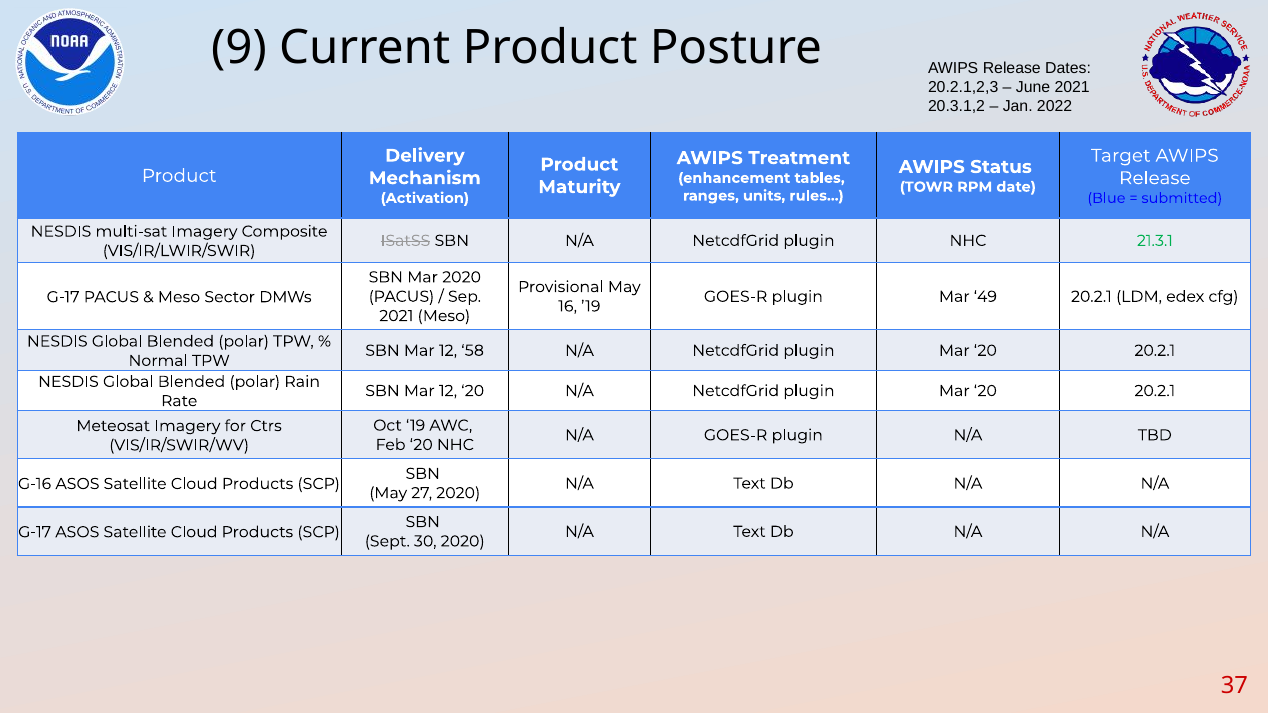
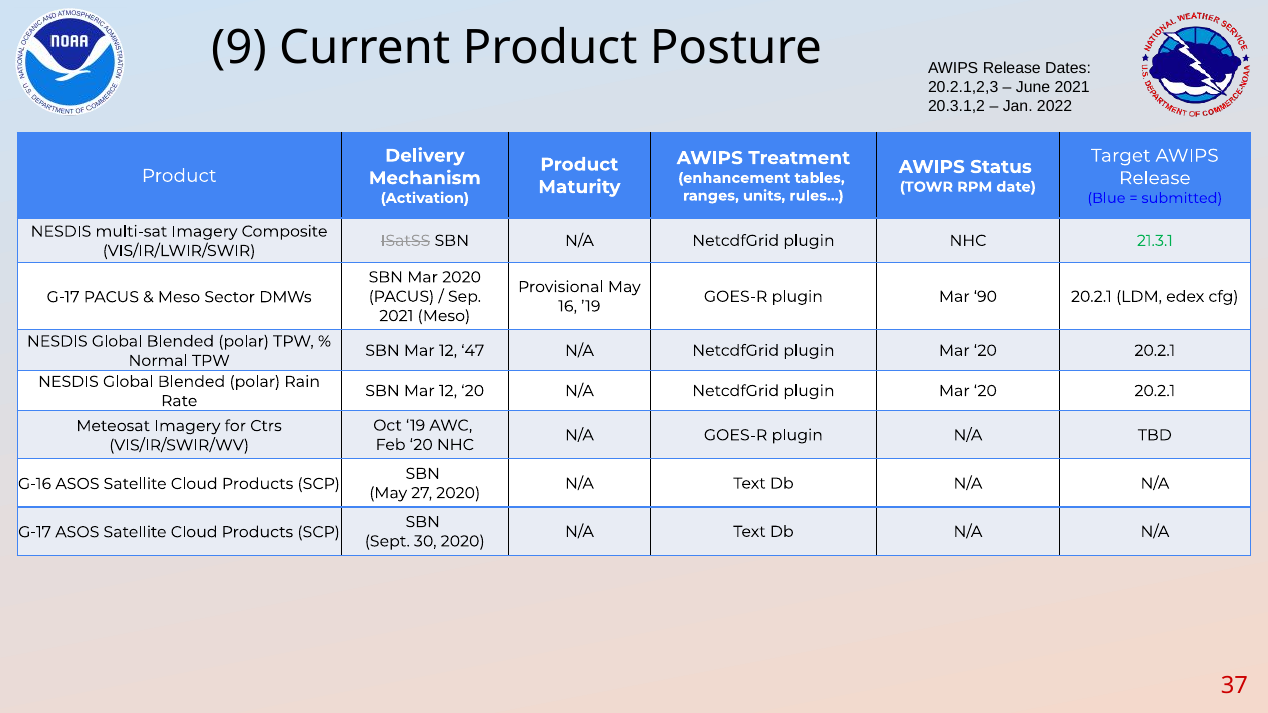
49: 49 -> 90
58: 58 -> 47
